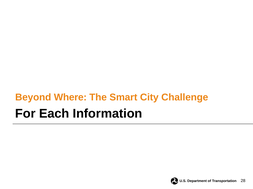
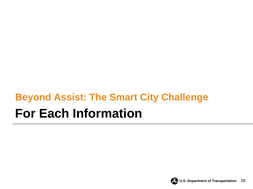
Where: Where -> Assist
